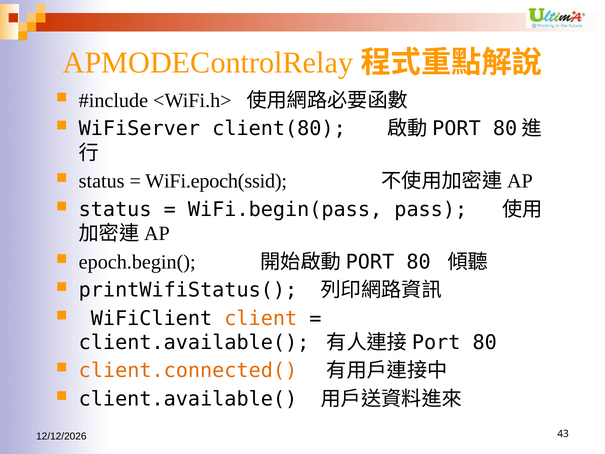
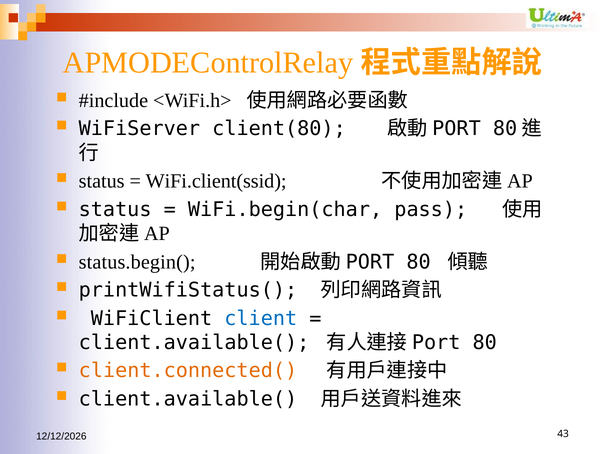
WiFi.epoch(ssid: WiFi.epoch(ssid -> WiFi.client(ssid
WiFi.begin(pass: WiFi.begin(pass -> WiFi.begin(char
epoch.begin(: epoch.begin( -> status.begin(
client colour: orange -> blue
